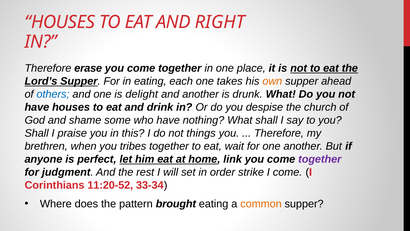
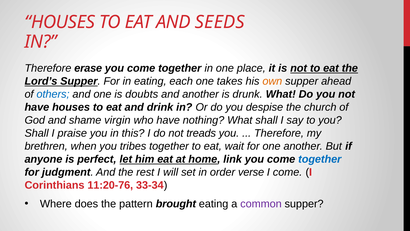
RIGHT: RIGHT -> SEEDS
delight: delight -> doubts
some: some -> virgin
things: things -> treads
together at (320, 159) colour: purple -> blue
strike: strike -> verse
11:20-52: 11:20-52 -> 11:20-76
common colour: orange -> purple
